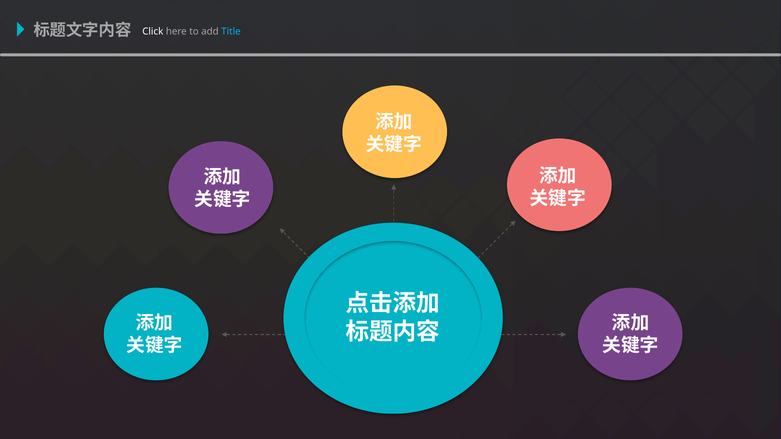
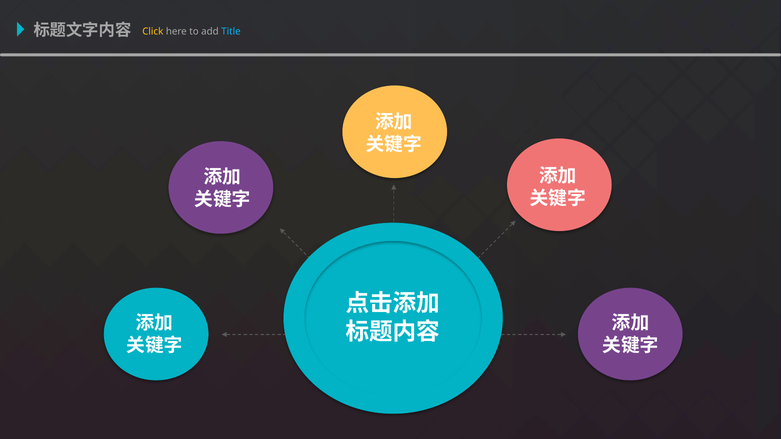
Click colour: white -> yellow
